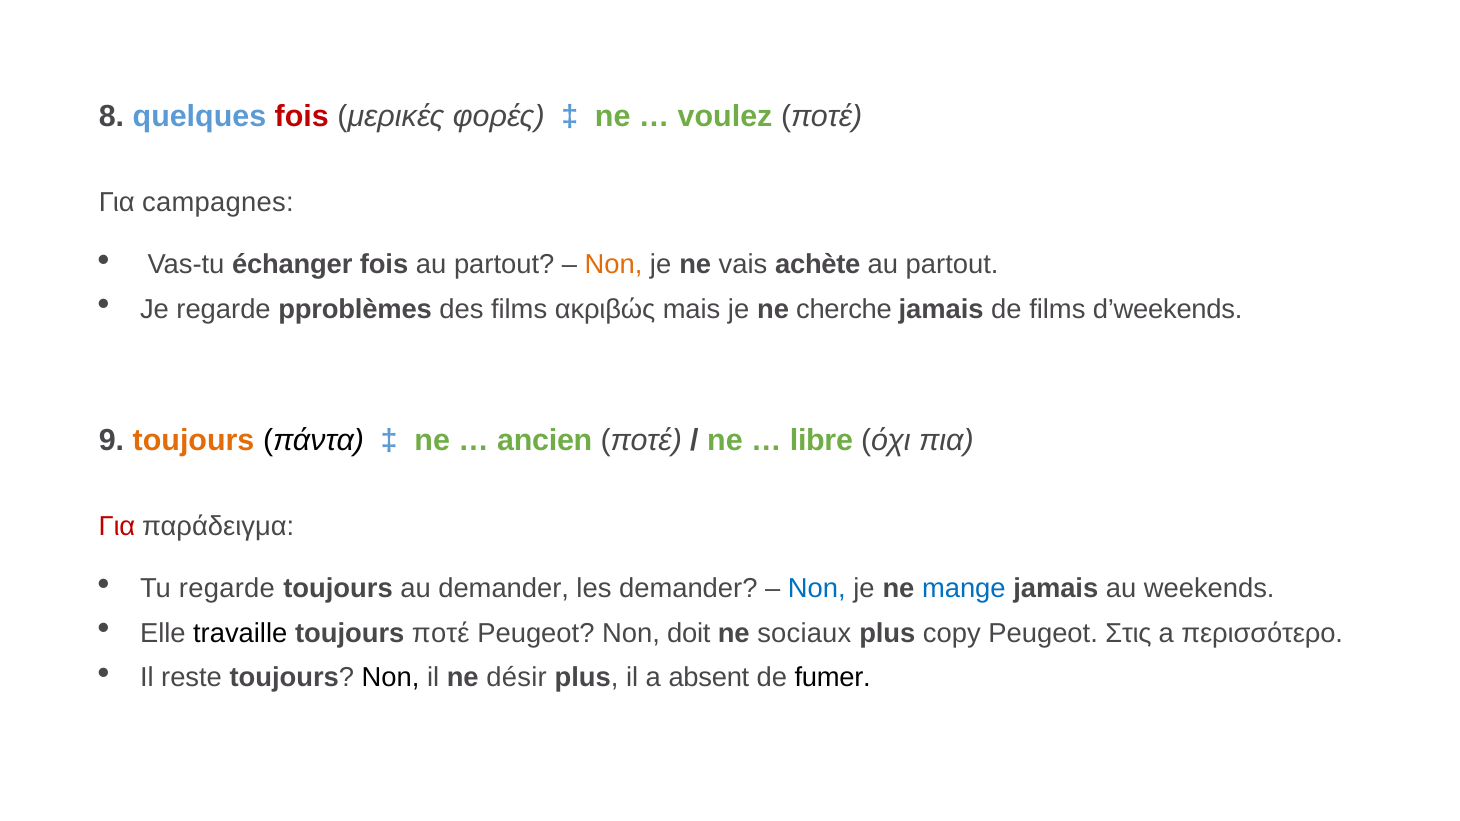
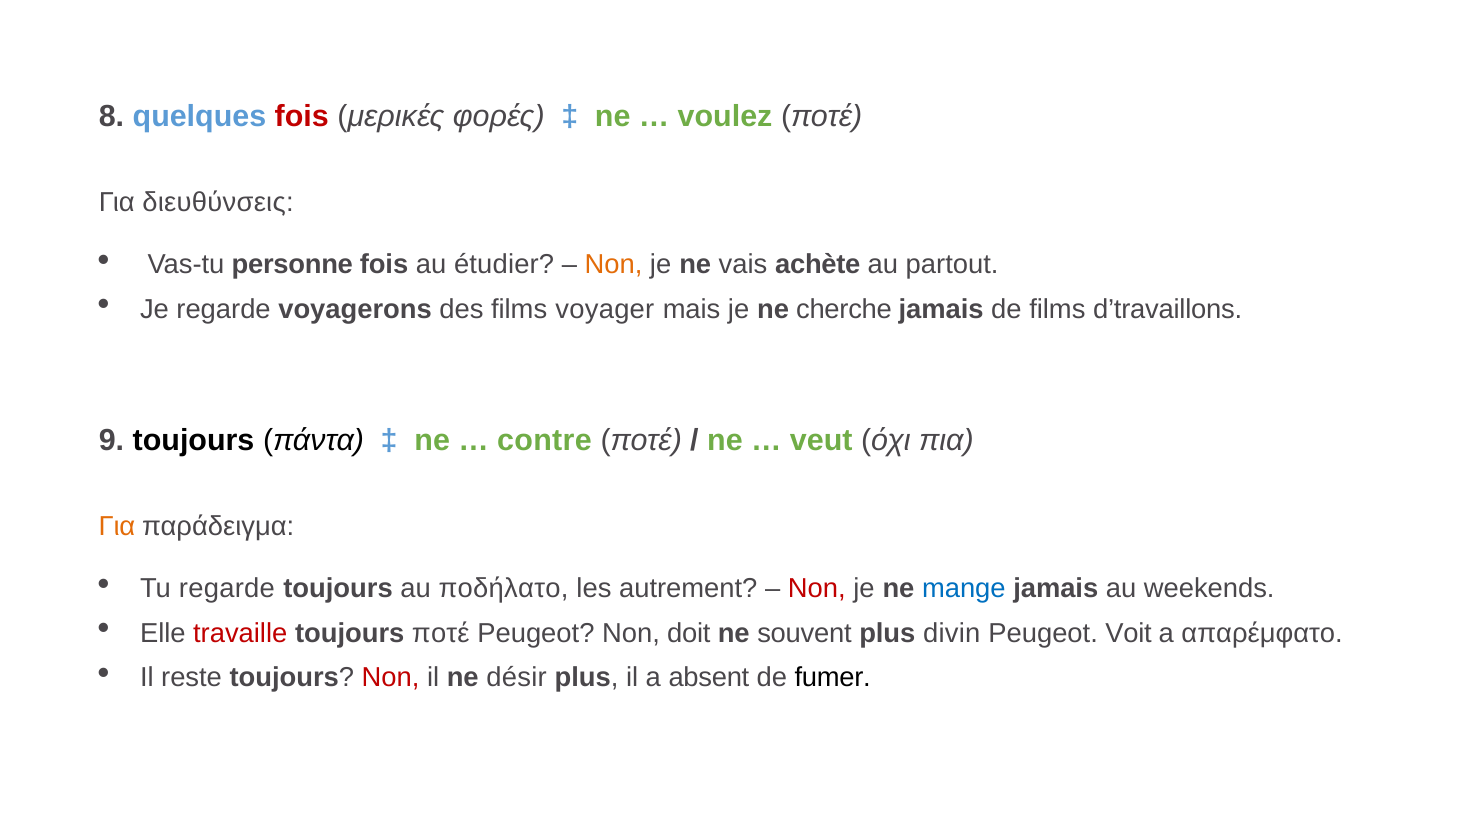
campagnes: campagnes -> διευθύνσεις
échanger: échanger -> personne
fois au partout: partout -> étudier
pproblèmes: pproblèmes -> voyagerons
ακριβώς: ακριβώς -> voyager
d’weekends: d’weekends -> d’travaillons
toujours at (194, 440) colour: orange -> black
ancien: ancien -> contre
libre: libre -> veut
Για at (117, 527) colour: red -> orange
au demander: demander -> ποδήλατο
les demander: demander -> autrement
Non at (817, 589) colour: blue -> red
travaille colour: black -> red
sociaux: sociaux -> souvent
copy: copy -> divin
Στις: Στις -> Voit
περισσότερο: περισσότερο -> απαρέμφατο
Non at (391, 678) colour: black -> red
